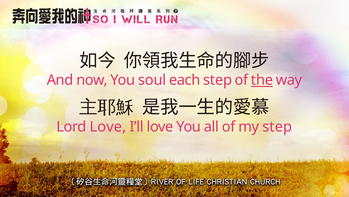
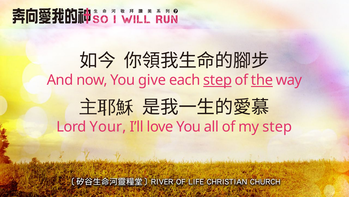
soul: soul -> give
step at (218, 80) underline: none -> present
Lord Love: Love -> Your
